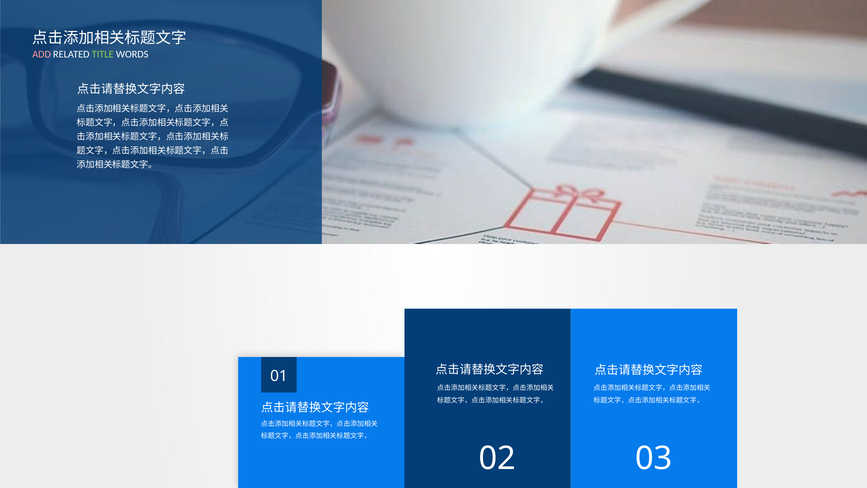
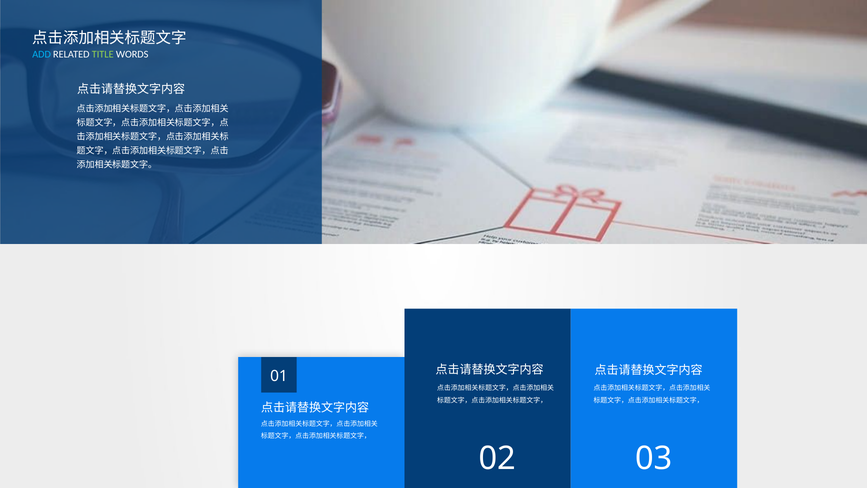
ADD colour: pink -> light blue
